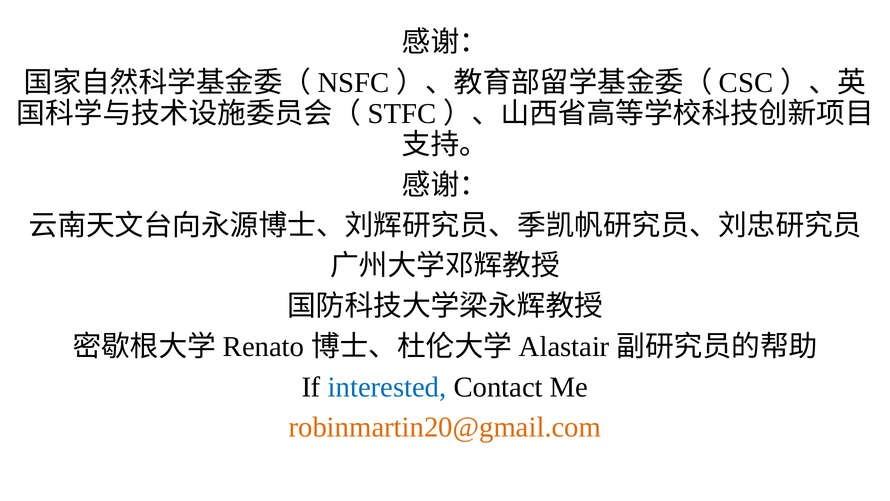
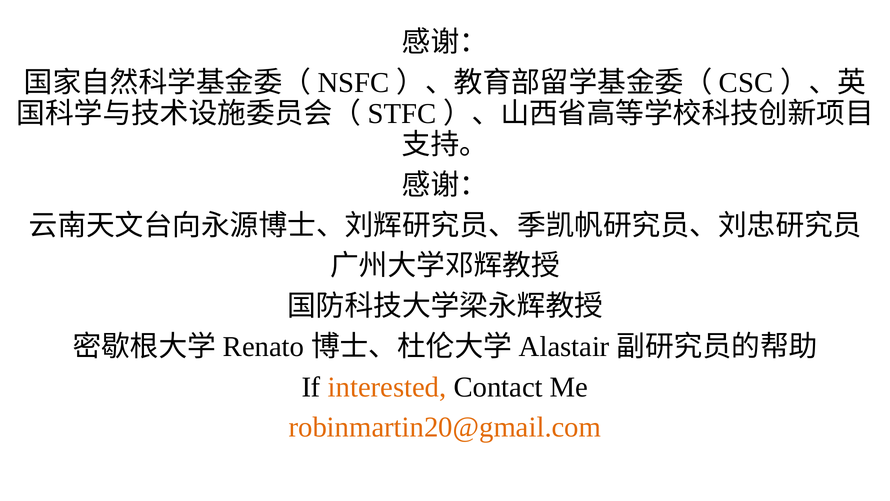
interested colour: blue -> orange
